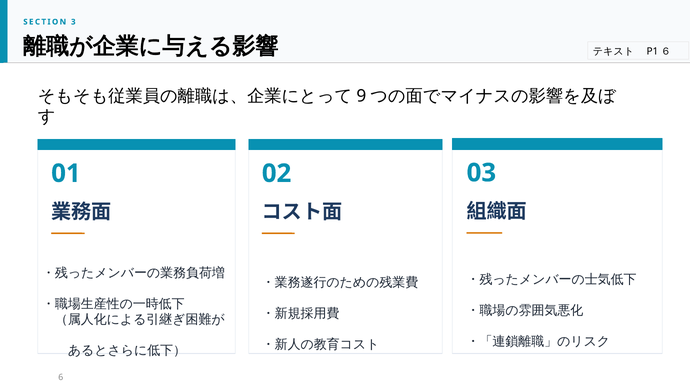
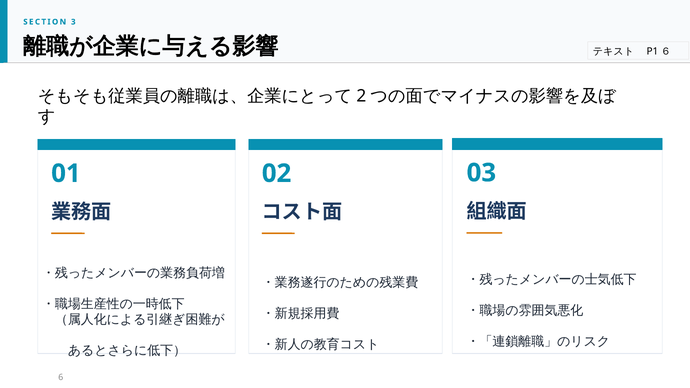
9: 9 -> 2
